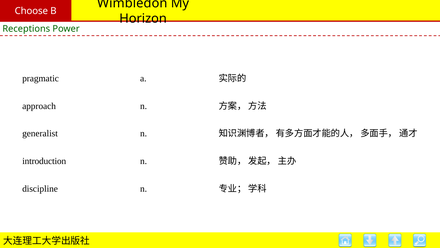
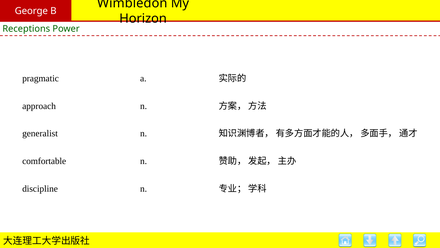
Choose: Choose -> George
introduction: introduction -> comfortable
